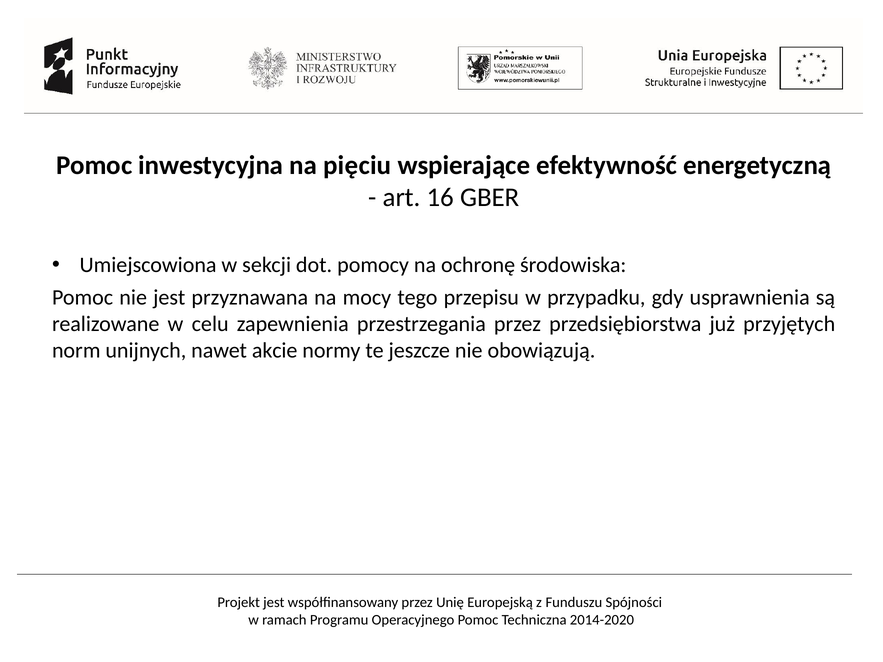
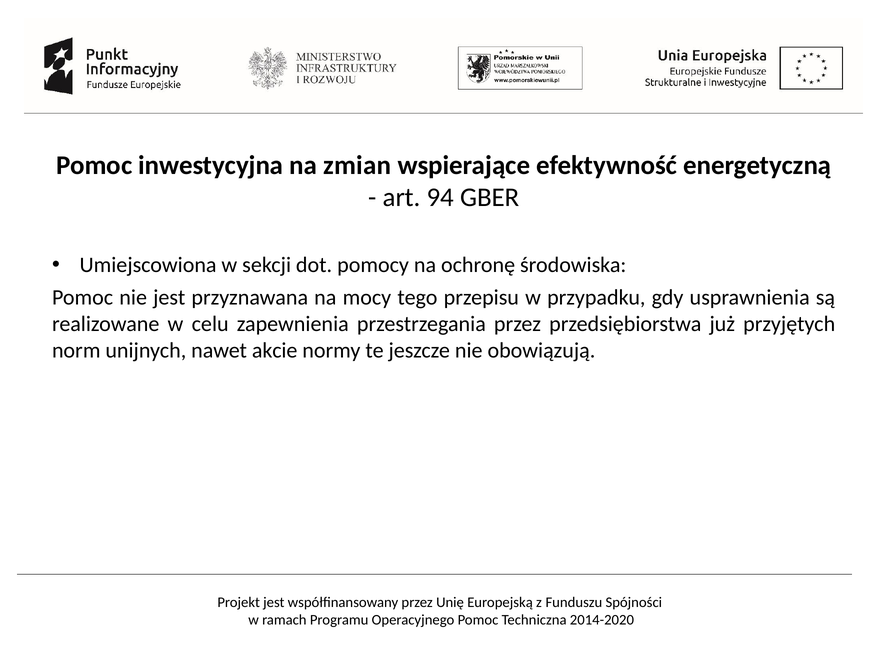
pięciu: pięciu -> zmian
16: 16 -> 94
